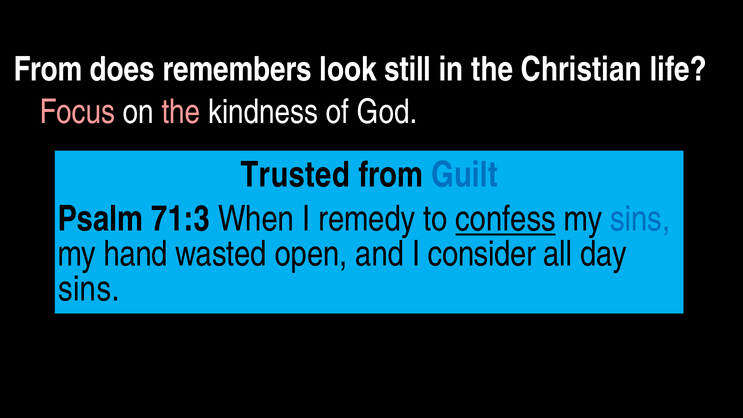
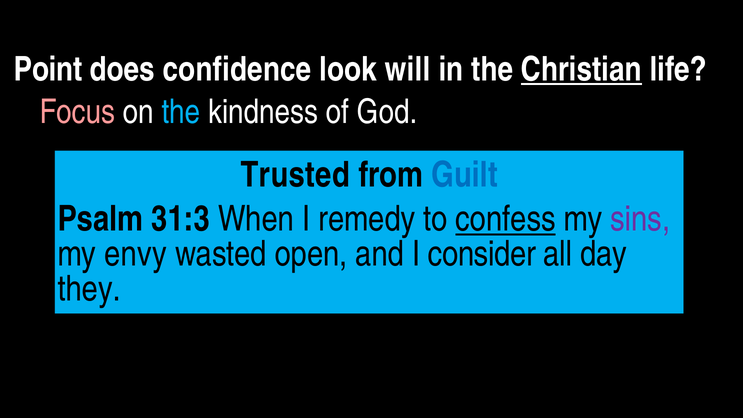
From at (48, 69): From -> Point
remembers: remembers -> confidence
still: still -> will
Christian underline: none -> present
the at (181, 112) colour: pink -> light blue
71:3: 71:3 -> 31:3
sins at (640, 219) colour: blue -> purple
hand: hand -> envy
sins at (89, 289): sins -> they
